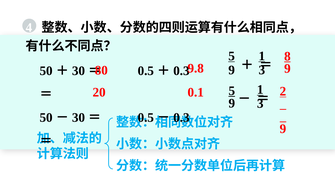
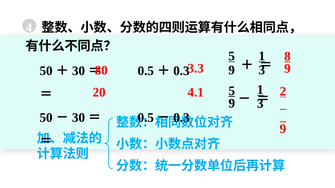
9.8: 9.8 -> 3.3
0.1: 0.1 -> 4.1
